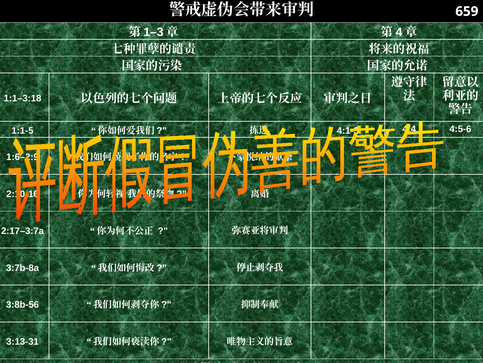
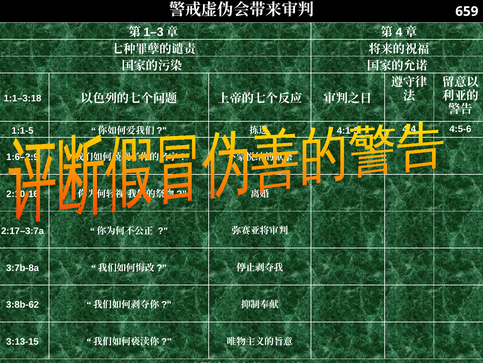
3:8b-56: 3:8b-56 -> 3:8b-62
3:13-31: 3:13-31 -> 3:13-15
